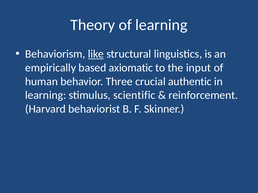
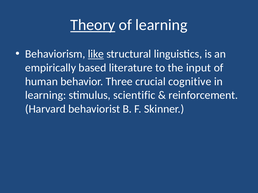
Theory underline: none -> present
axiomatic: axiomatic -> literature
authentic: authentic -> cognitive
